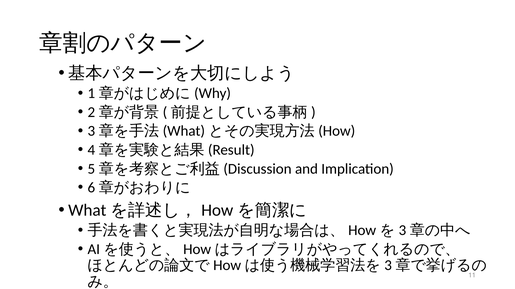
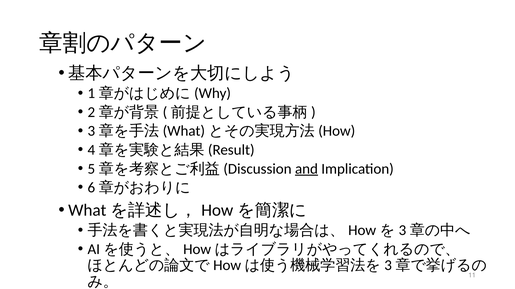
and underline: none -> present
